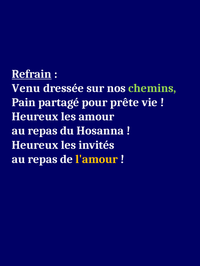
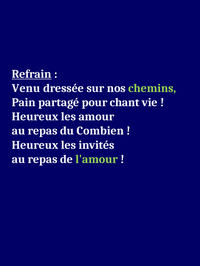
prête: prête -> chant
Hosanna: Hosanna -> Combien
l'amour colour: yellow -> light green
